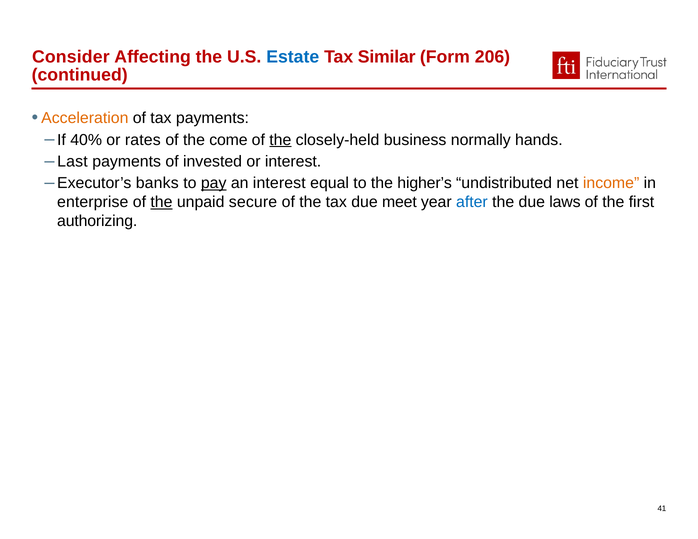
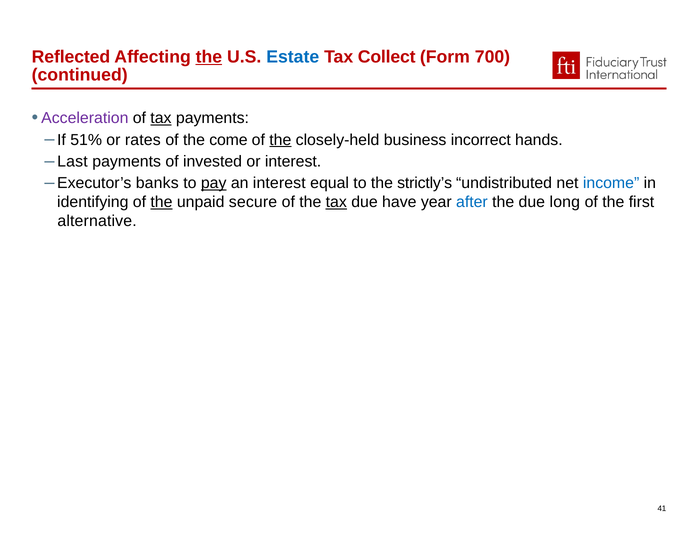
Consider: Consider -> Reflected
the at (209, 57) underline: none -> present
Similar: Similar -> Collect
206: 206 -> 700
Acceleration colour: orange -> purple
tax at (161, 118) underline: none -> present
40%: 40% -> 51%
normally: normally -> incorrect
higher’s: higher’s -> strictly’s
income colour: orange -> blue
enterprise: enterprise -> identifying
tax at (336, 202) underline: none -> present
meet: meet -> have
laws: laws -> long
authorizing: authorizing -> alternative
